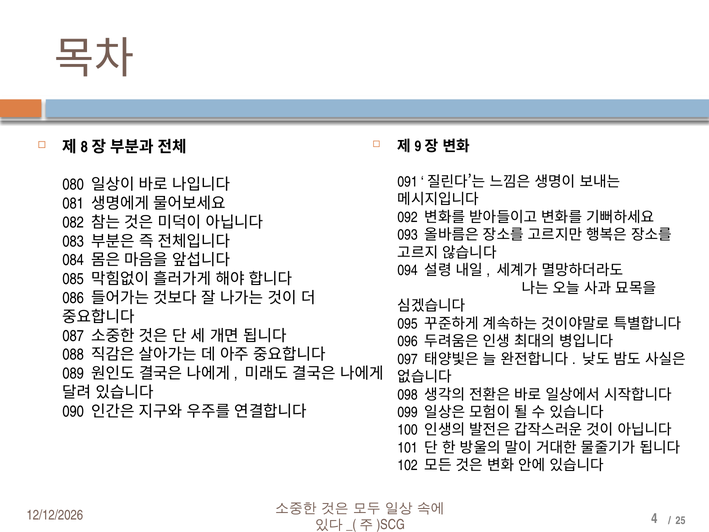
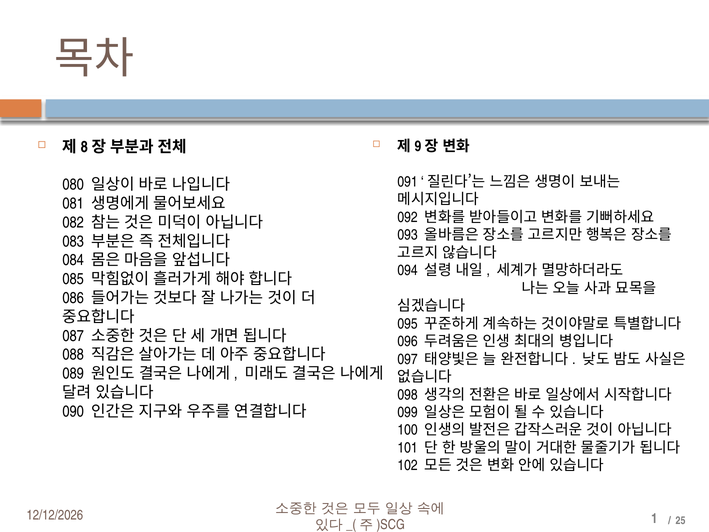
4: 4 -> 1
